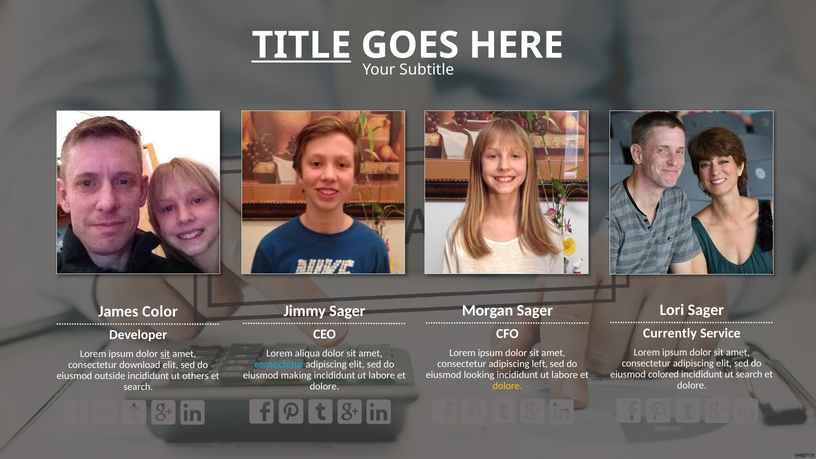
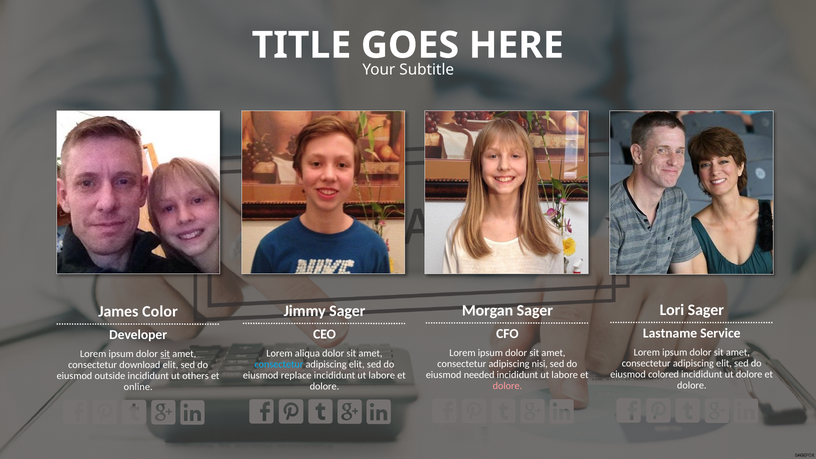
TITLE underline: present -> none
Currently: Currently -> Lastname
left: left -> nisi
ut search: search -> dolore
looking: looking -> needed
making: making -> replace
dolore at (507, 386) colour: yellow -> pink
search at (138, 387): search -> online
